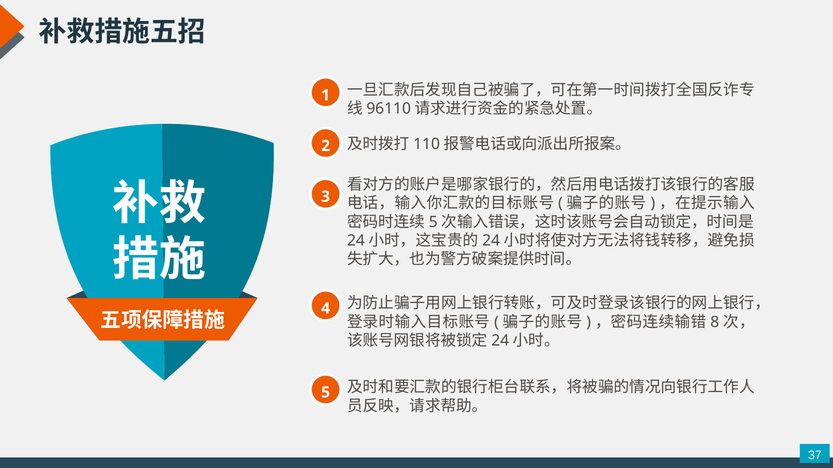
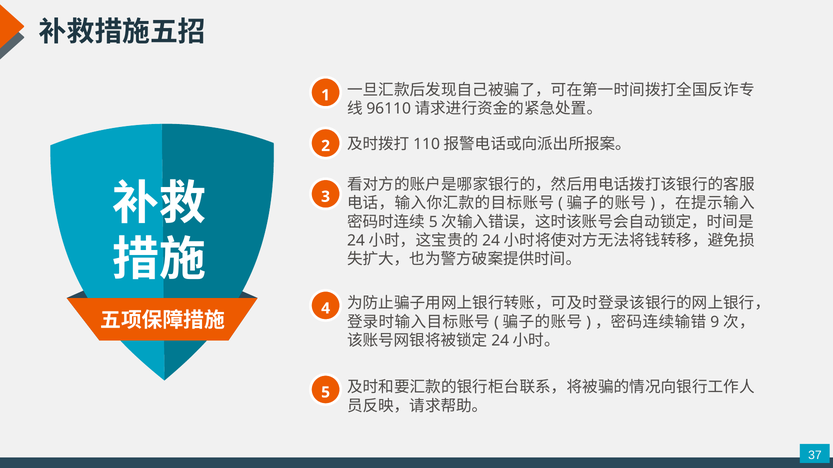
8: 8 -> 9
